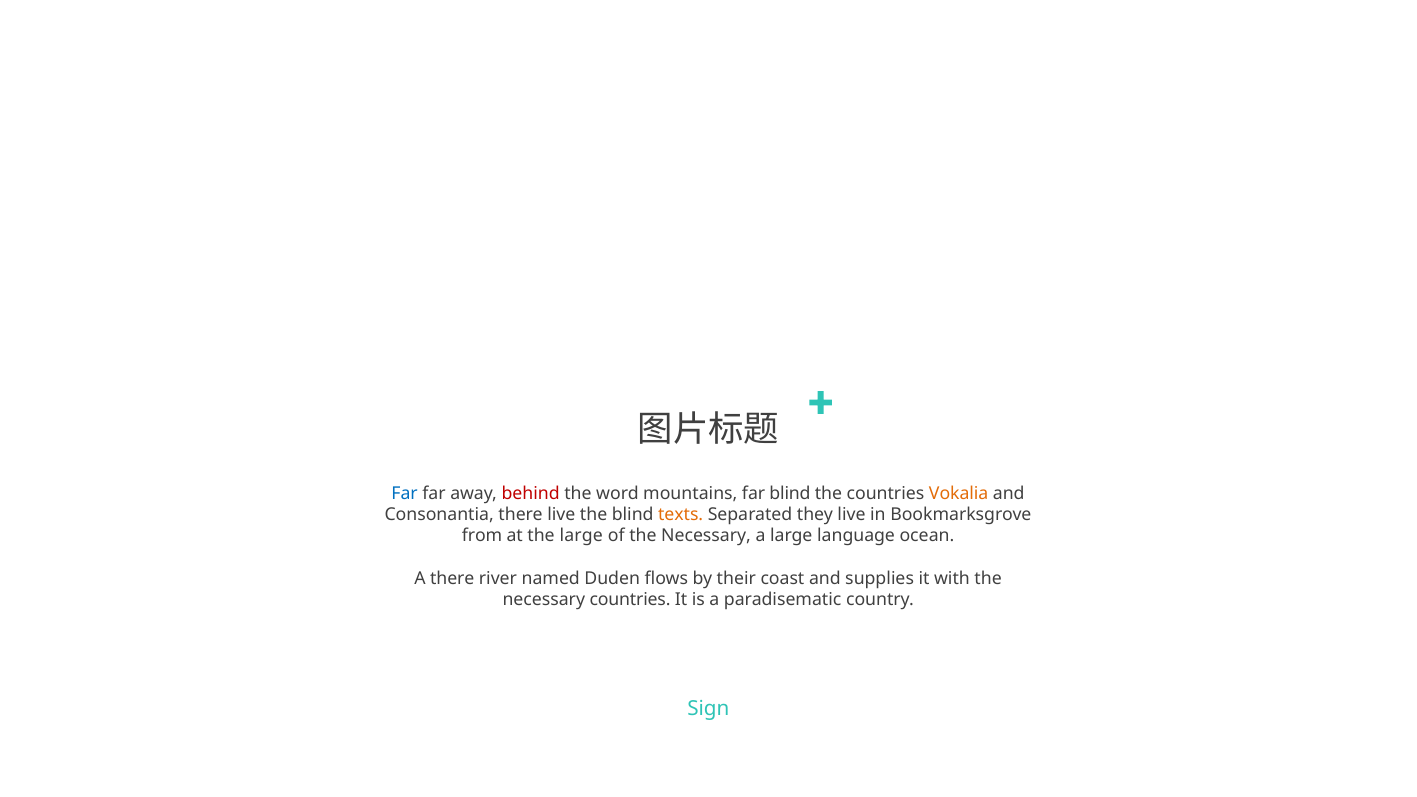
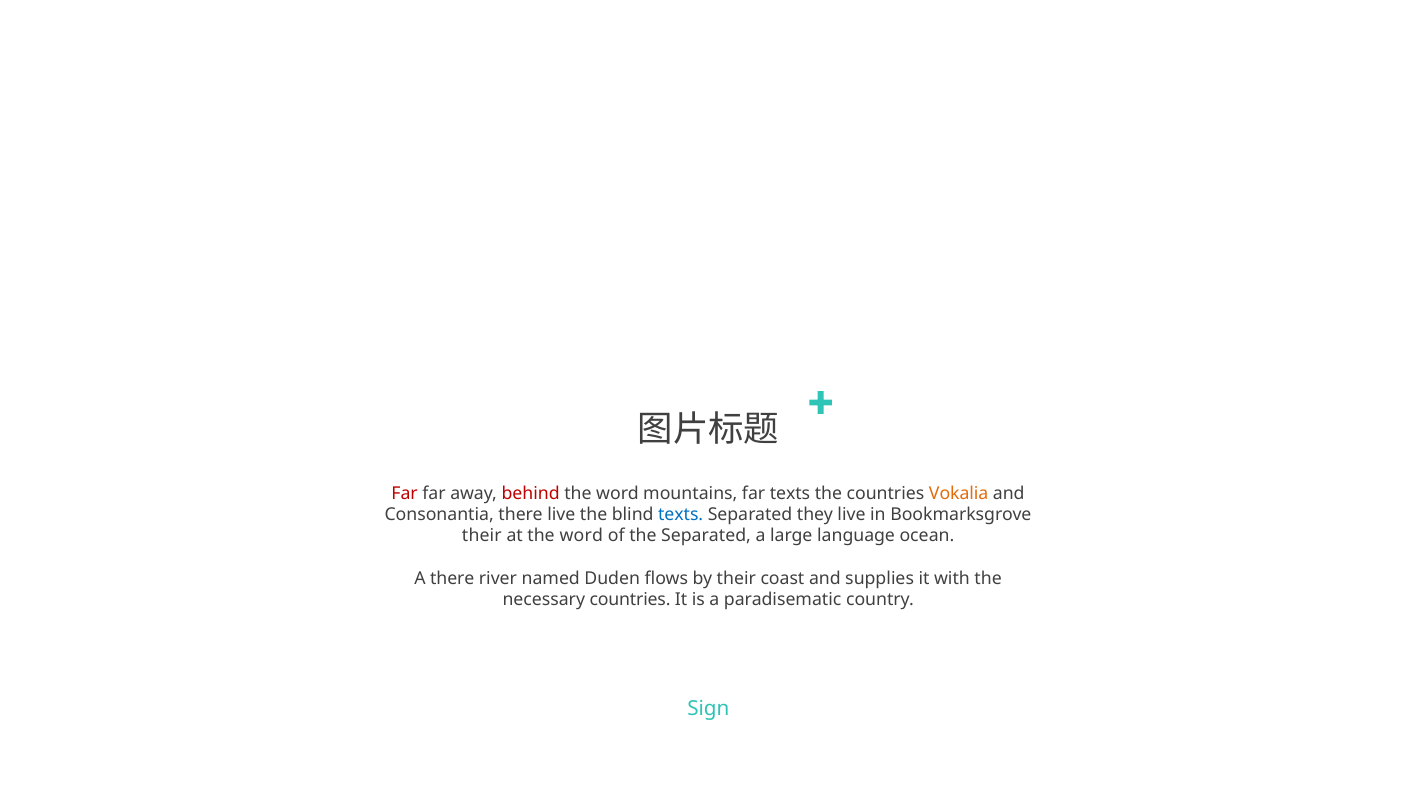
Far at (405, 493) colour: blue -> red
far blind: blind -> texts
texts at (681, 515) colour: orange -> blue
from at (482, 536): from -> their
at the large: large -> word
of the Necessary: Necessary -> Separated
